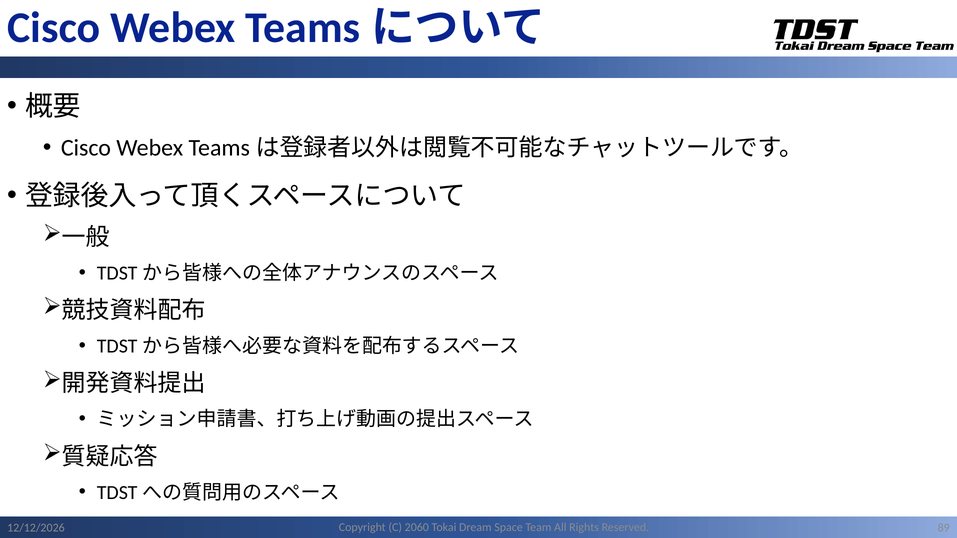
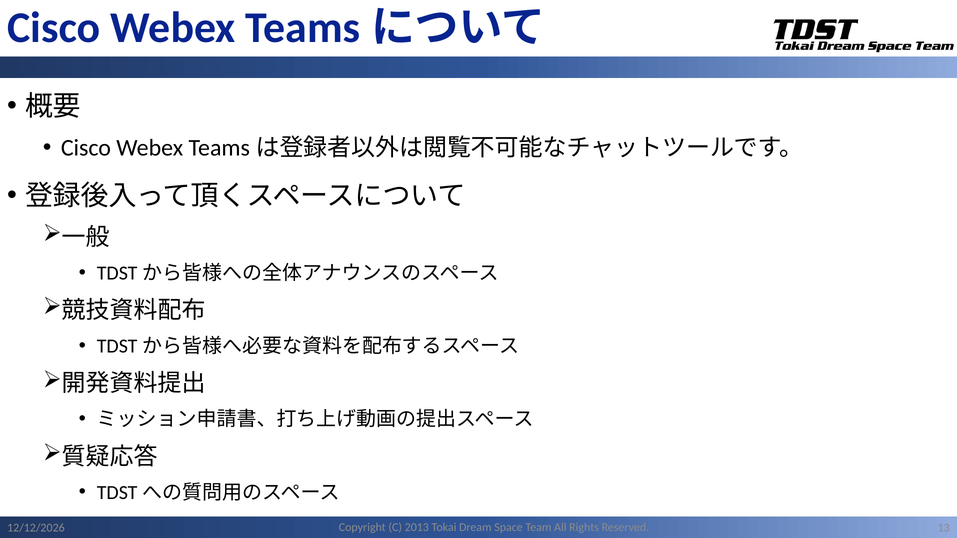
2060: 2060 -> 2013
89: 89 -> 13
